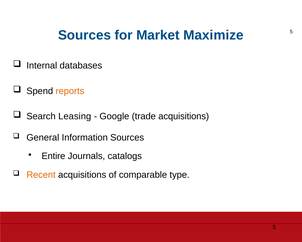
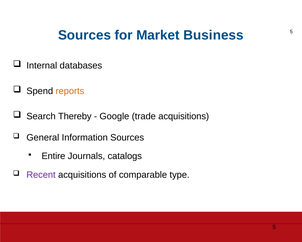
Maximize: Maximize -> Business
Leasing: Leasing -> Thereby
Recent colour: orange -> purple
